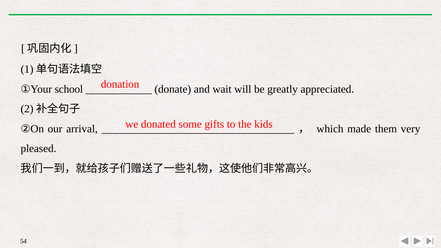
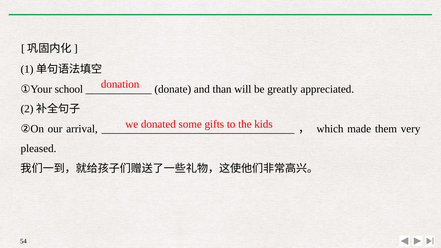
wait: wait -> than
